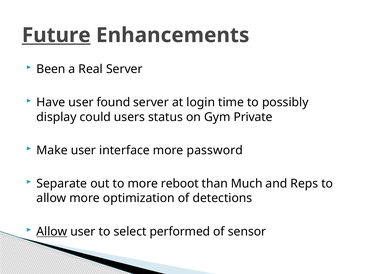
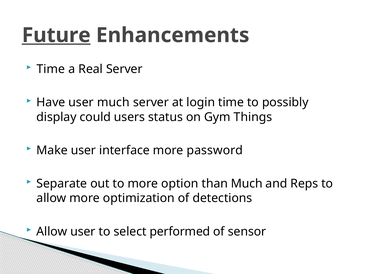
Been at (51, 69): Been -> Time
user found: found -> much
Private: Private -> Things
reboot: reboot -> option
Allow at (52, 231) underline: present -> none
